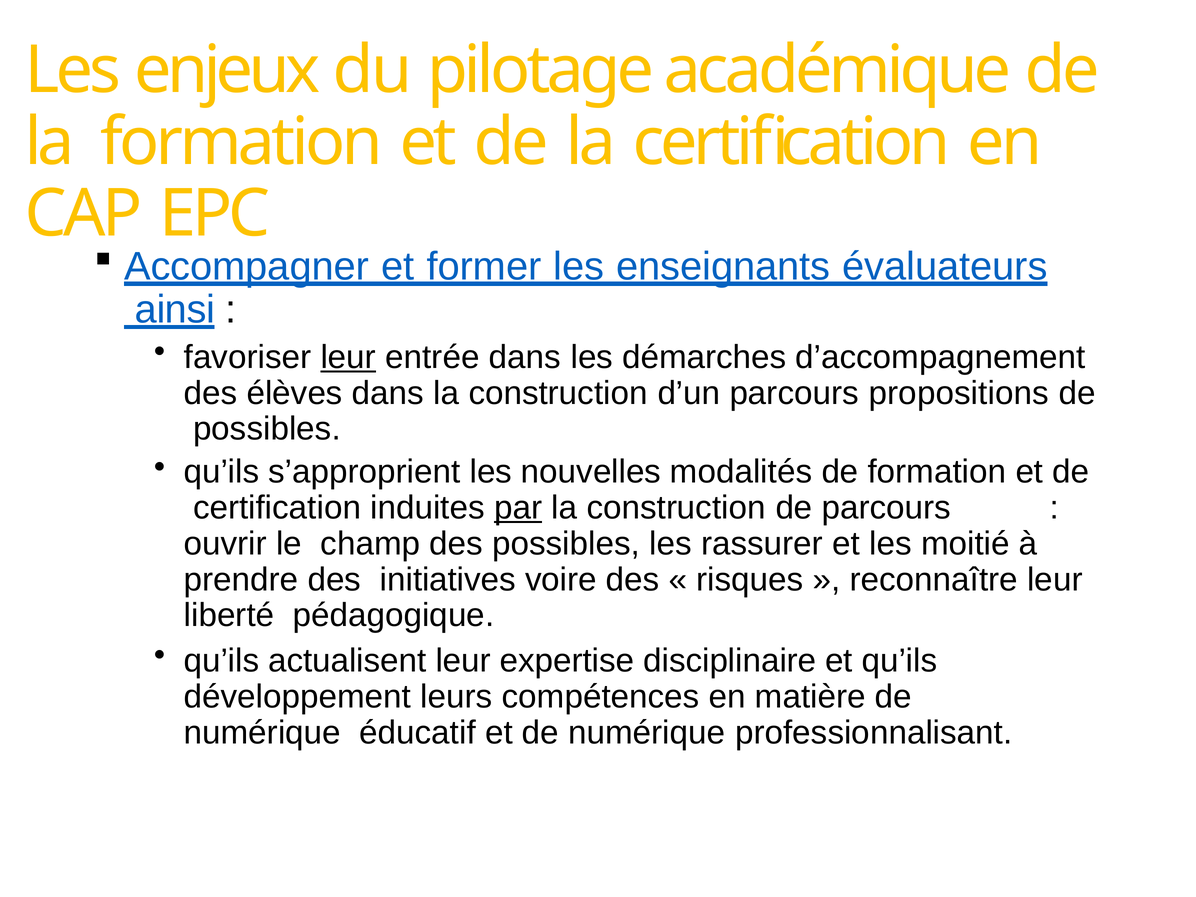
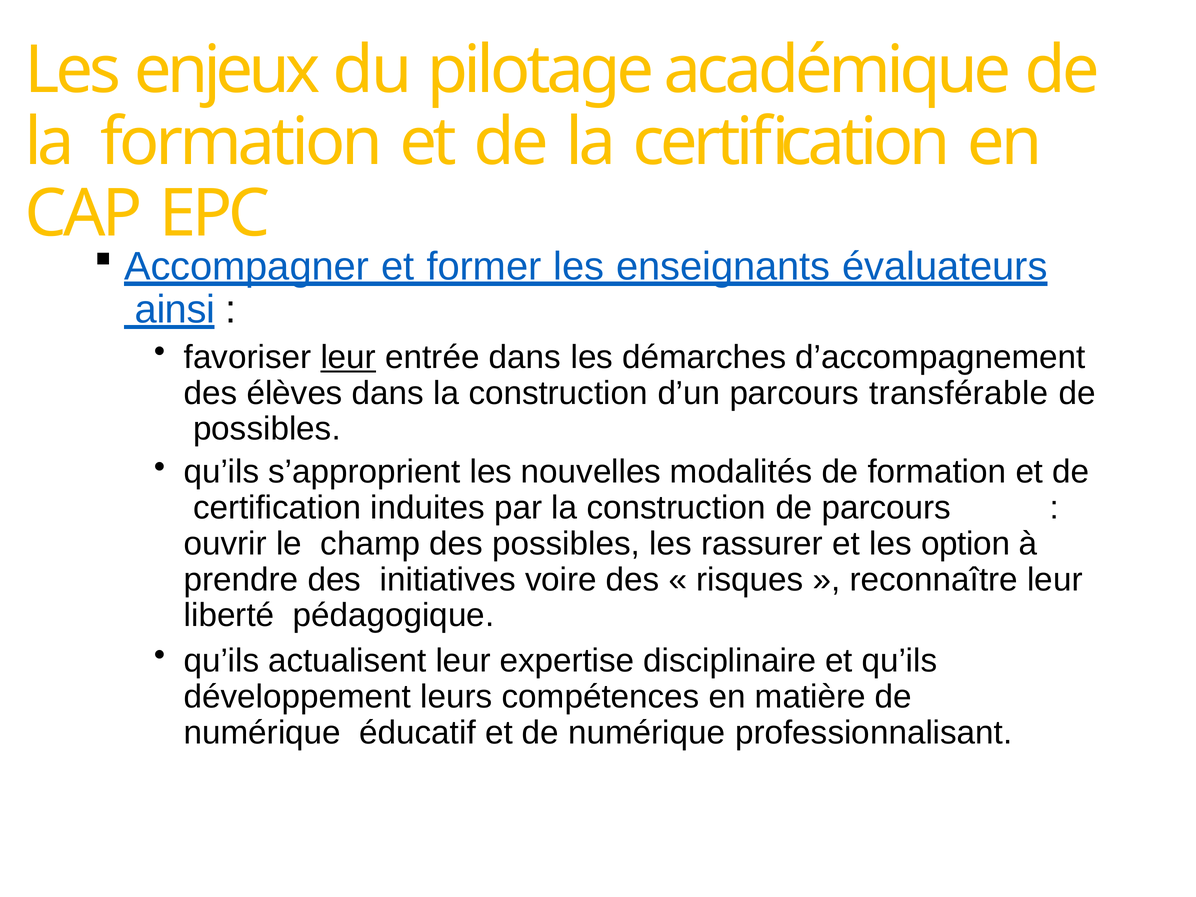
propositions: propositions -> transférable
par underline: present -> none
moitié: moitié -> option
